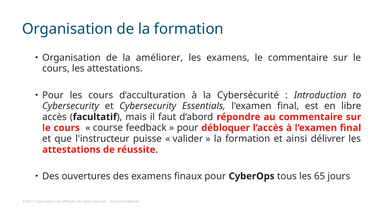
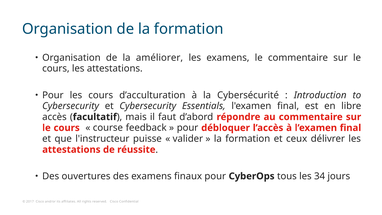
ainsi: ainsi -> ceux
65: 65 -> 34
